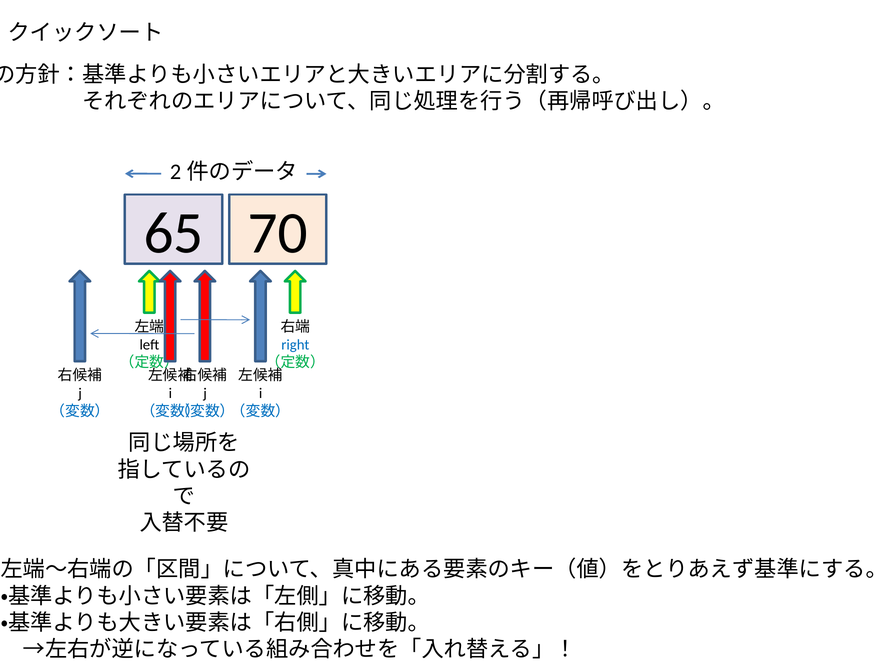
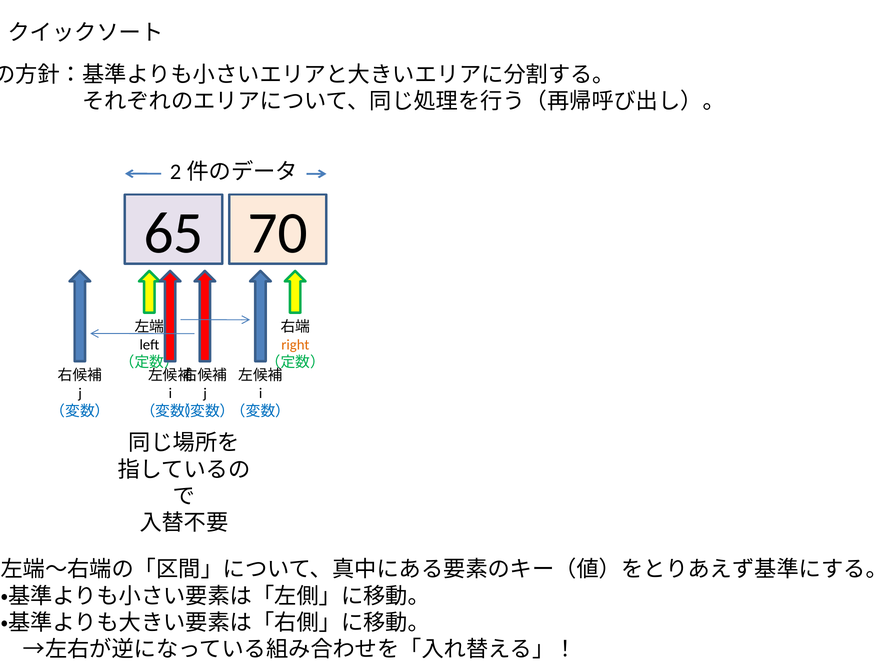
right colour: blue -> orange
